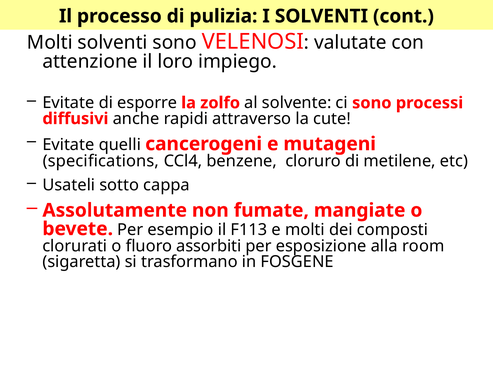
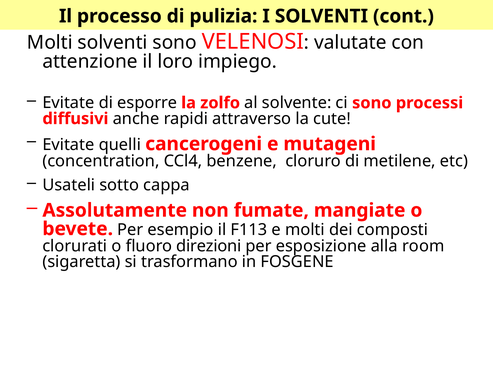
specifications: specifications -> concentration
assorbiti: assorbiti -> direzioni
